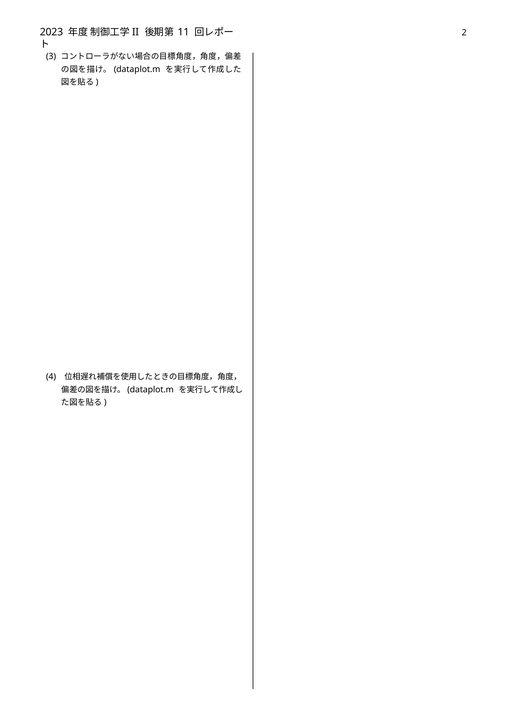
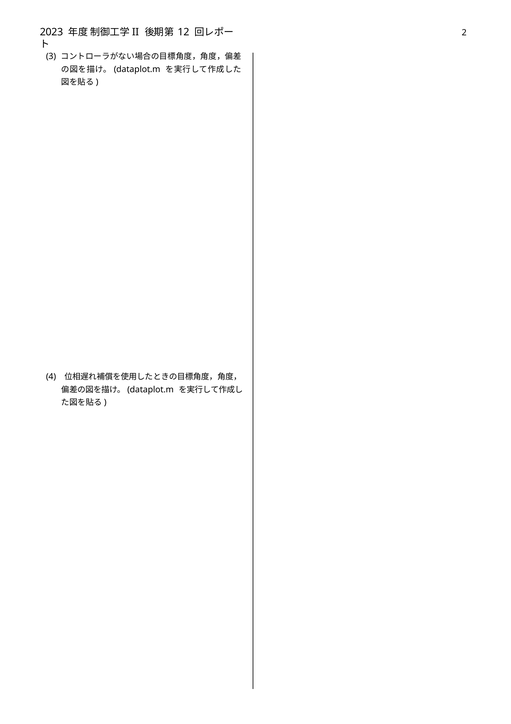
11: 11 -> 12
